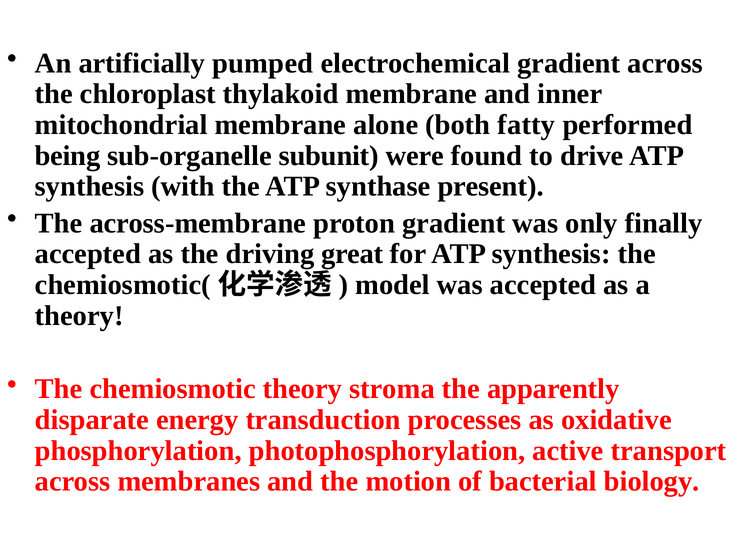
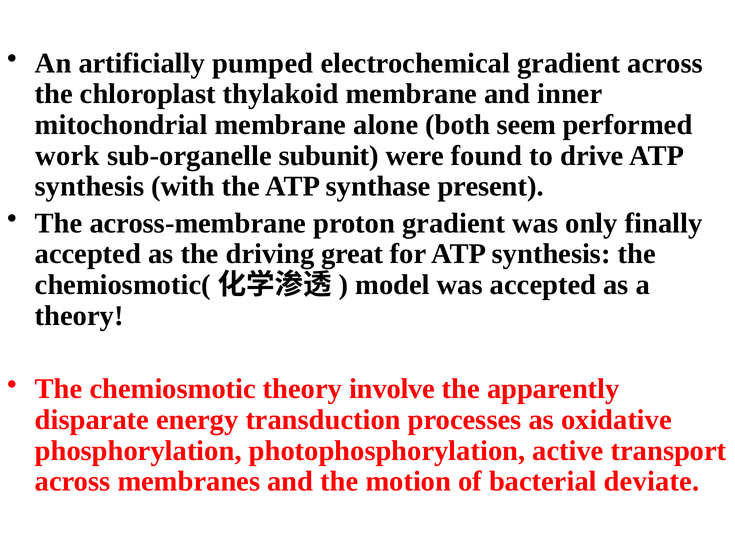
fatty: fatty -> seem
being: being -> work
stroma: stroma -> involve
biology: biology -> deviate
